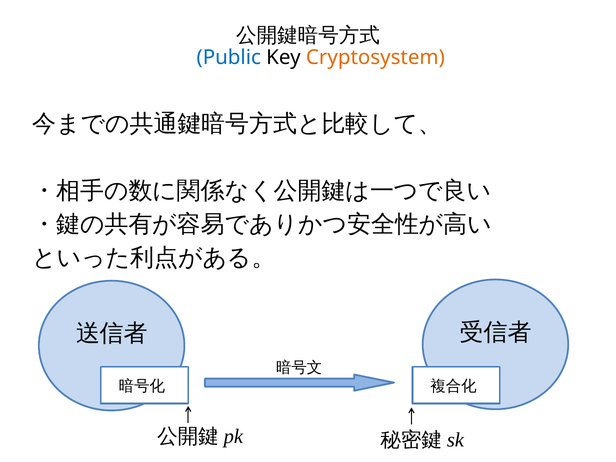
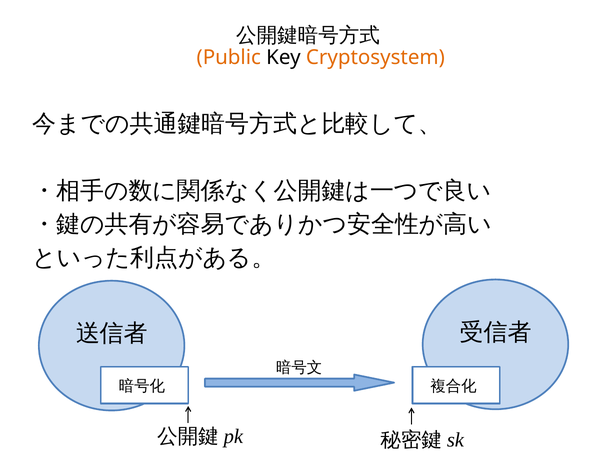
Public colour: blue -> orange
